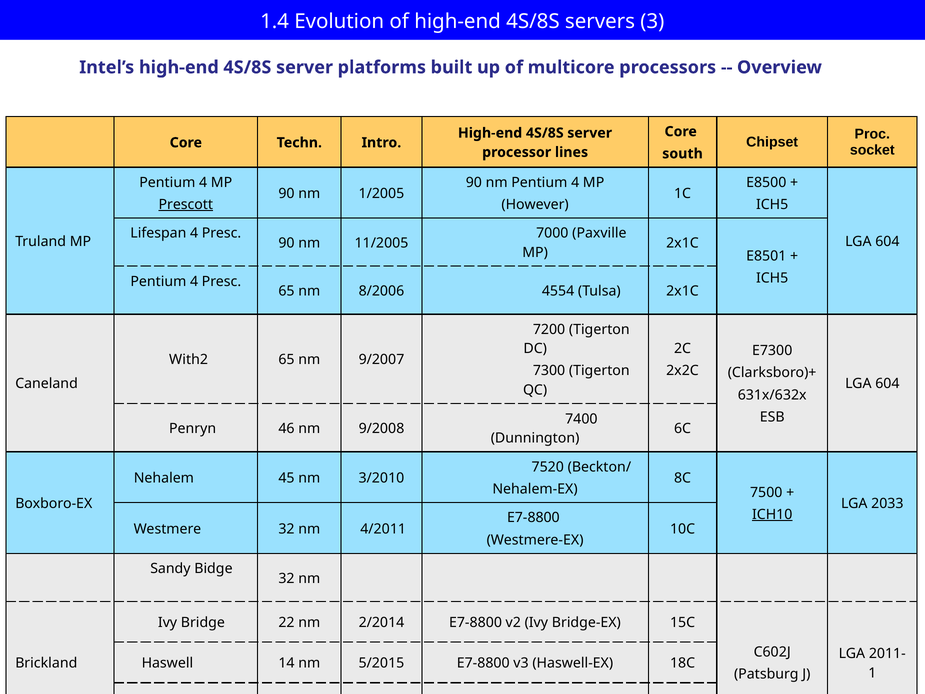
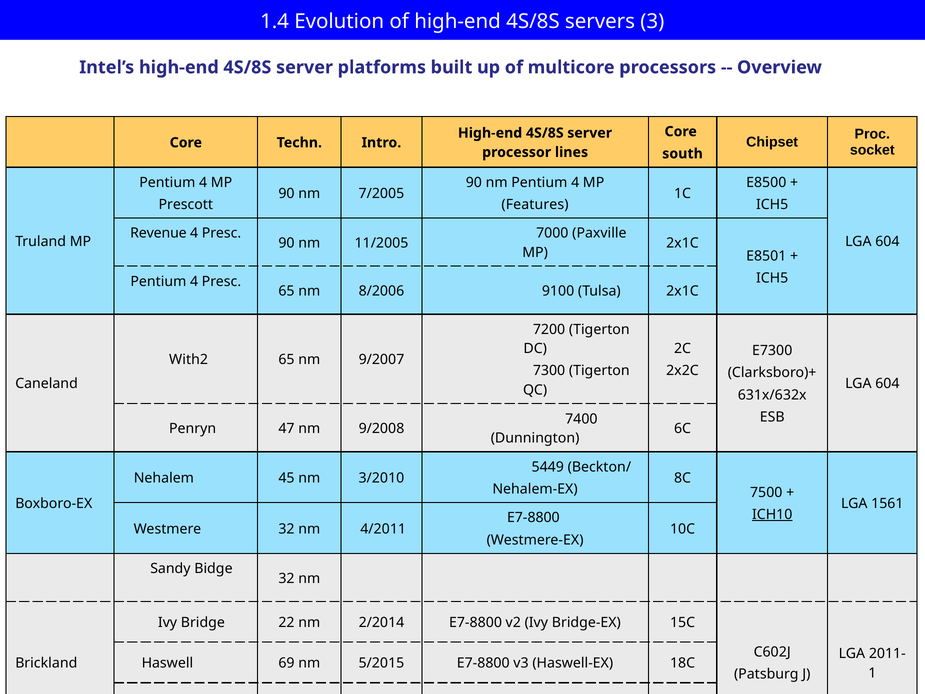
1/2005: 1/2005 -> 7/2005
Prescott underline: present -> none
However: However -> Features
Lifespan: Lifespan -> Revenue
4554: 4554 -> 9100
46: 46 -> 47
7520: 7520 -> 5449
2033: 2033 -> 1561
Haswell 14: 14 -> 69
